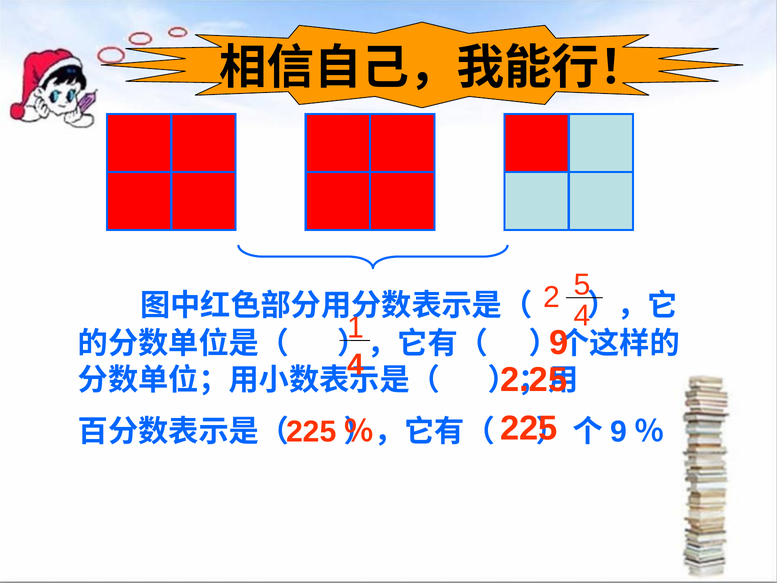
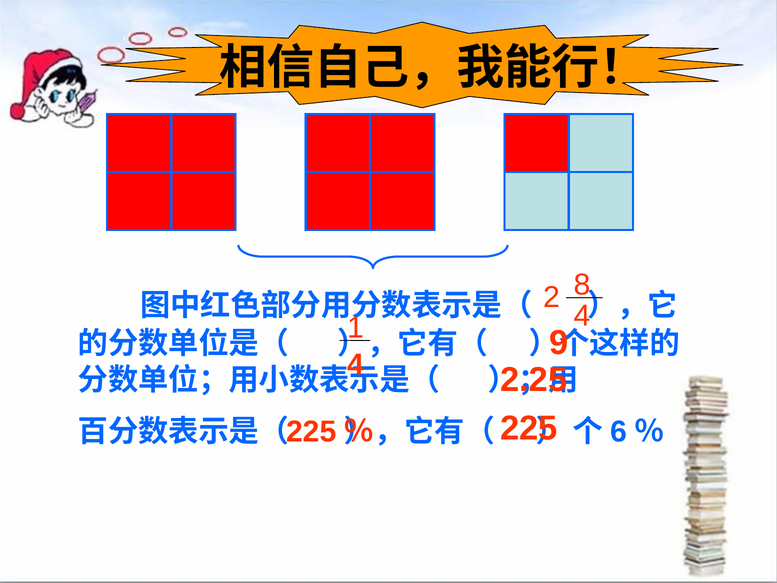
5: 5 -> 8
9 at (619, 431): 9 -> 6
